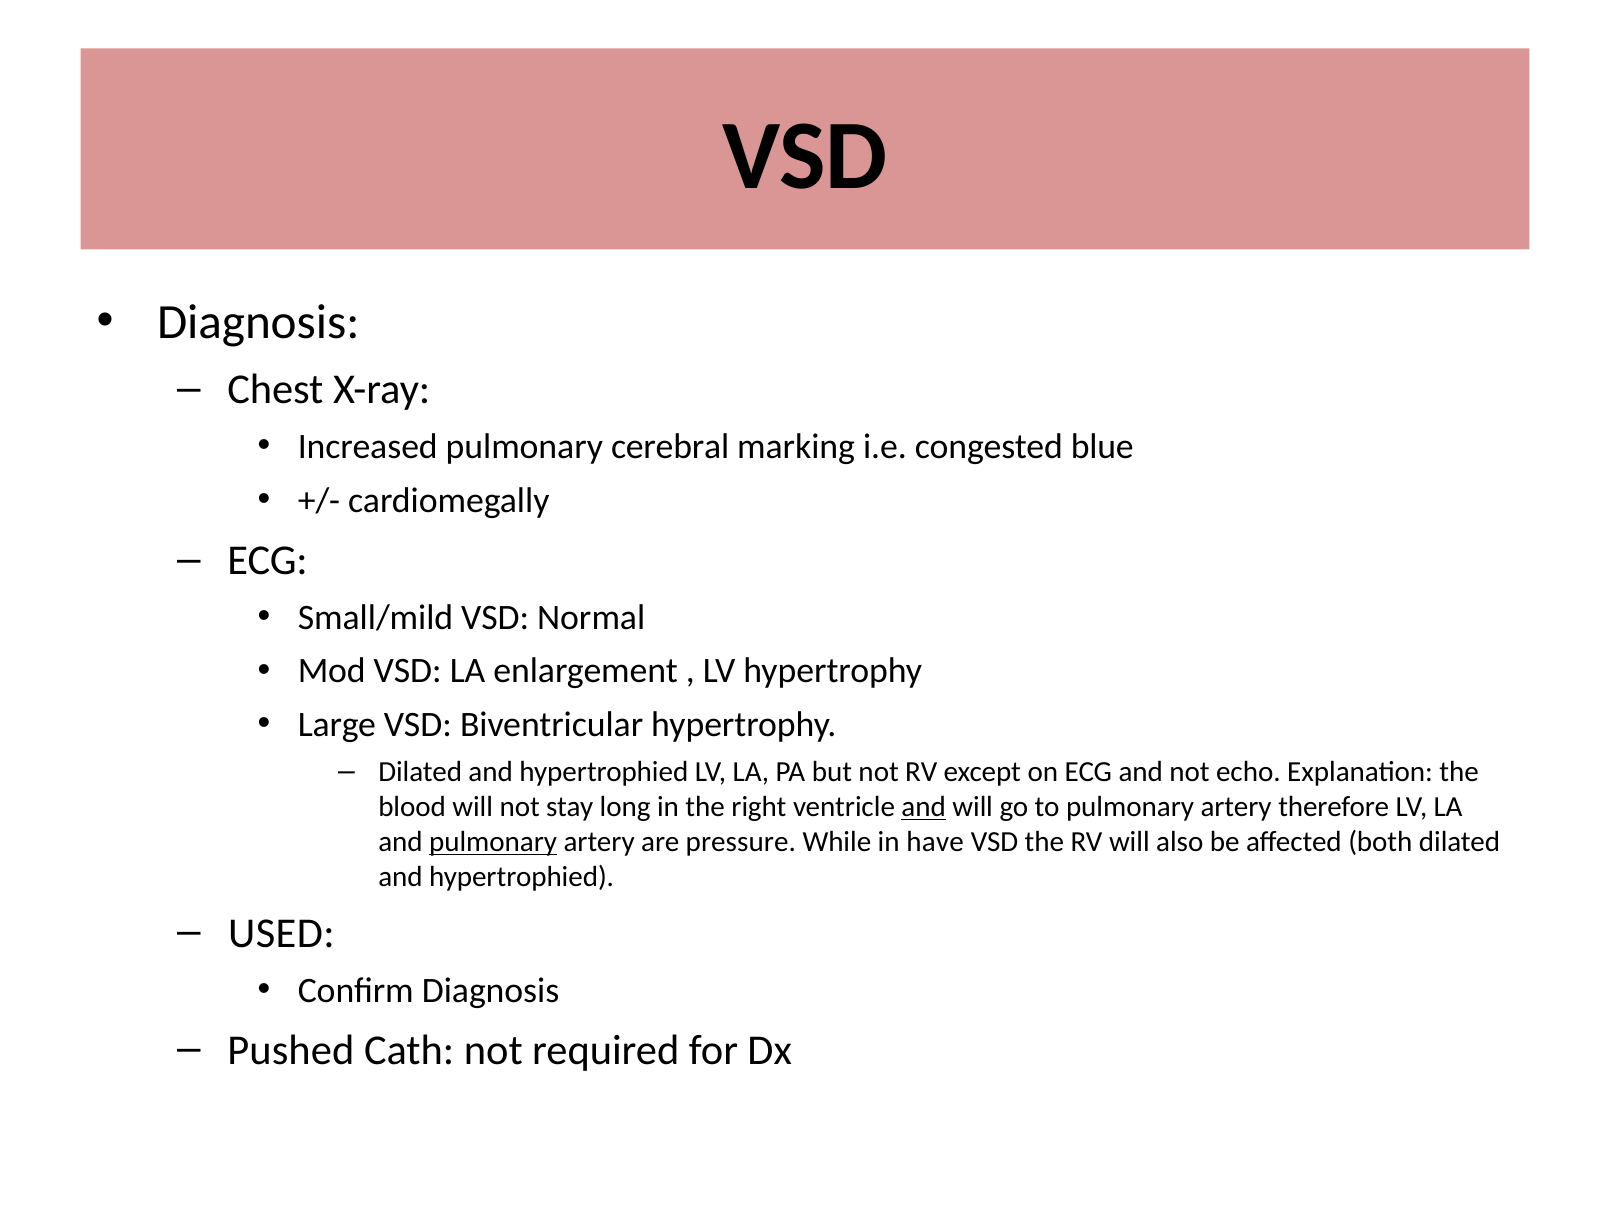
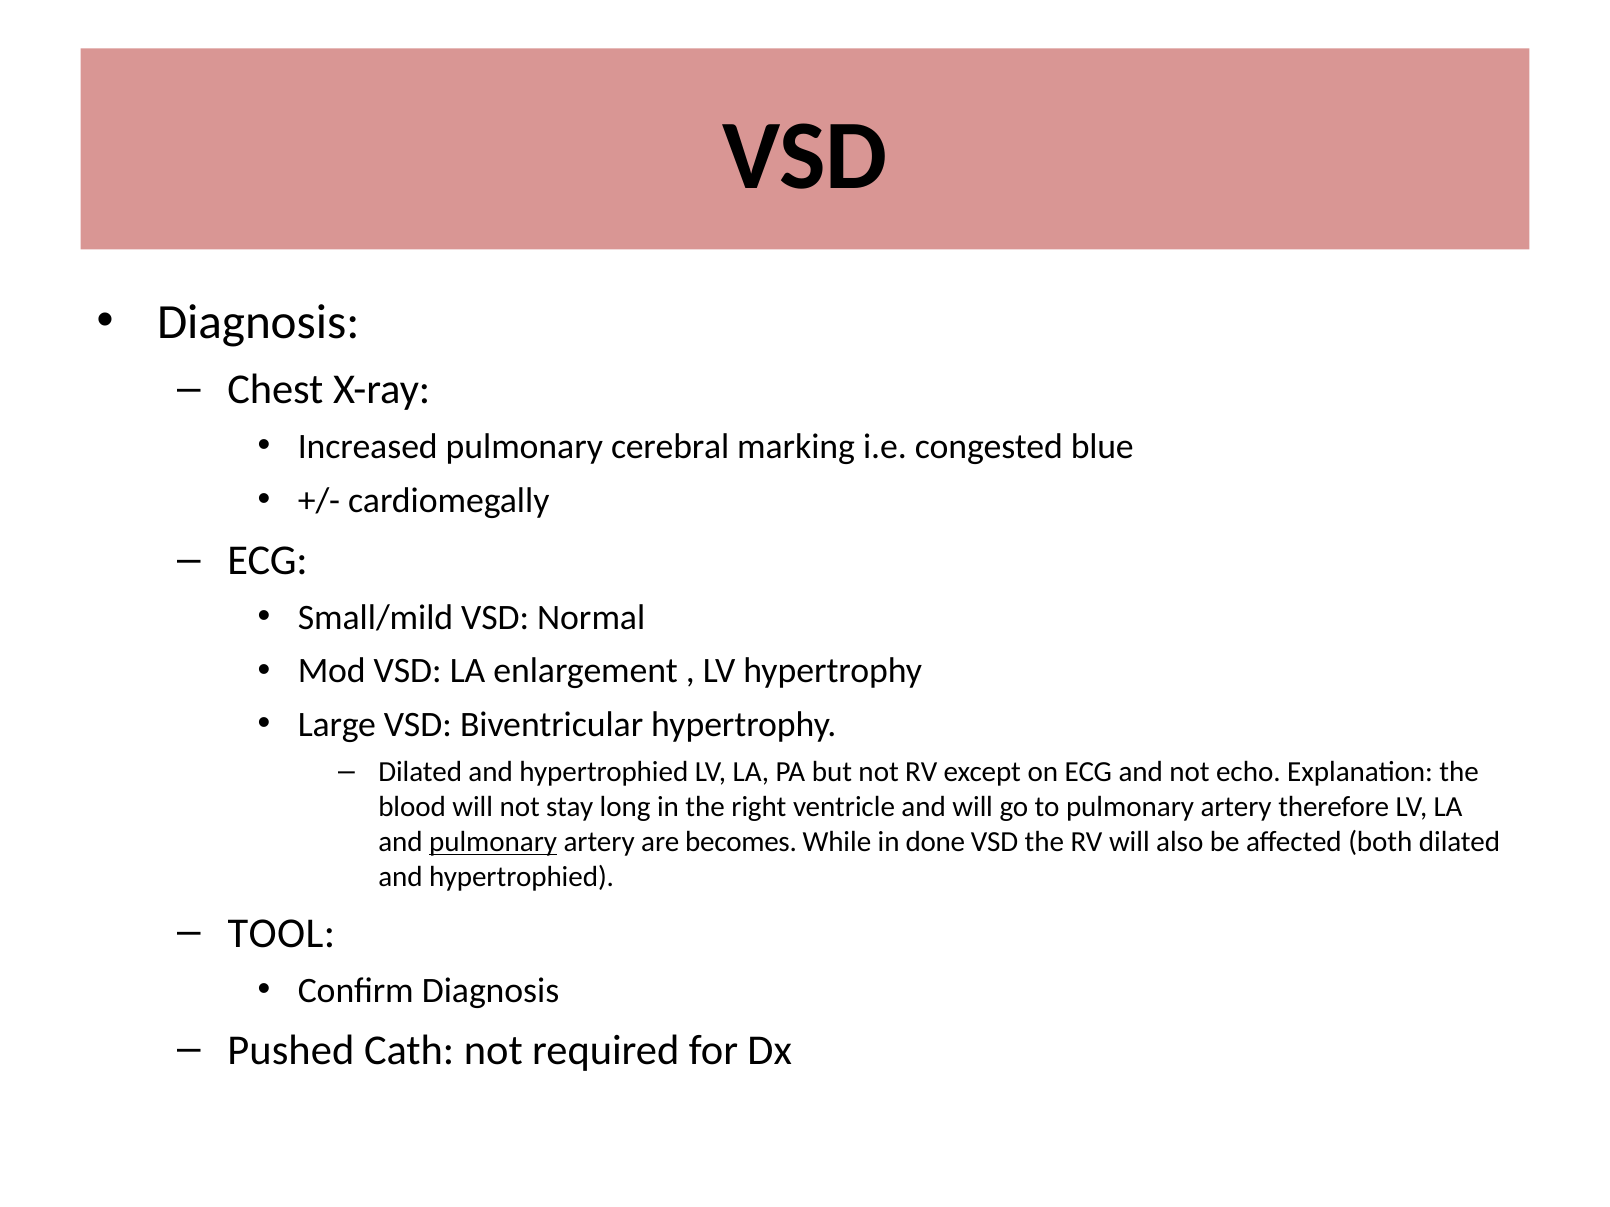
and at (924, 807) underline: present -> none
pressure: pressure -> becomes
have: have -> done
USED: USED -> TOOL
